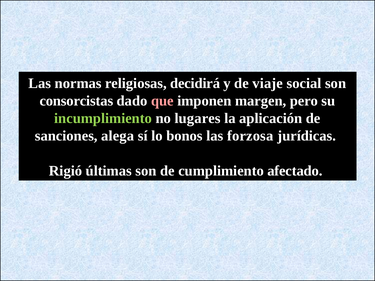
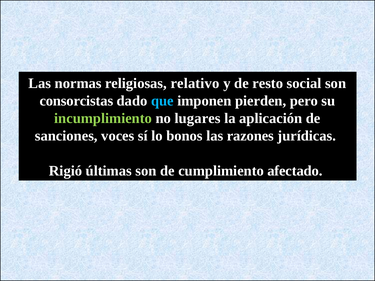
decidirá: decidirá -> relativo
viaje: viaje -> resto
que colour: pink -> light blue
margen: margen -> pierden
alega: alega -> voces
forzosa: forzosa -> razones
